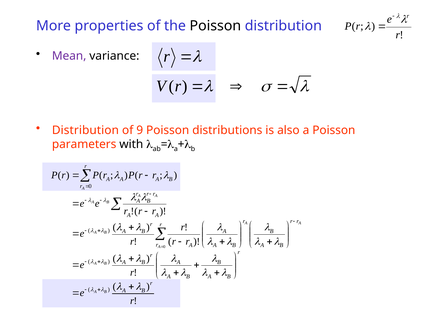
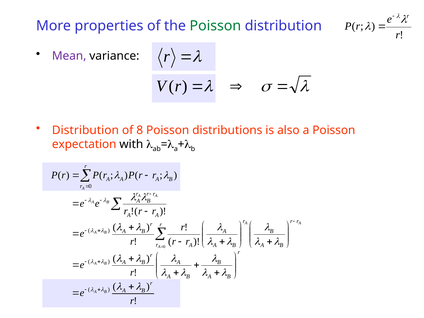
Poisson at (215, 26) colour: black -> green
9: 9 -> 8
parameters: parameters -> expectation
